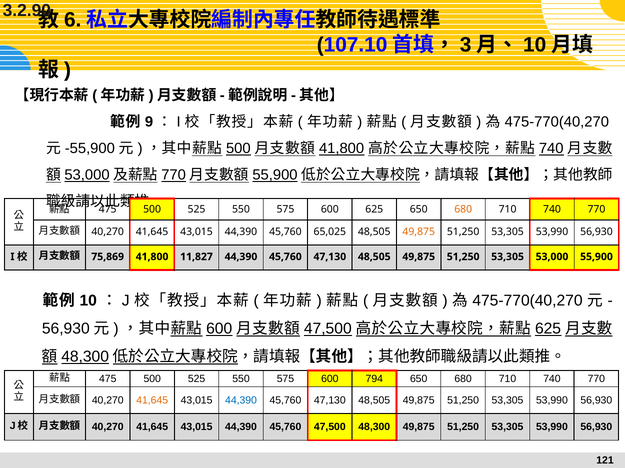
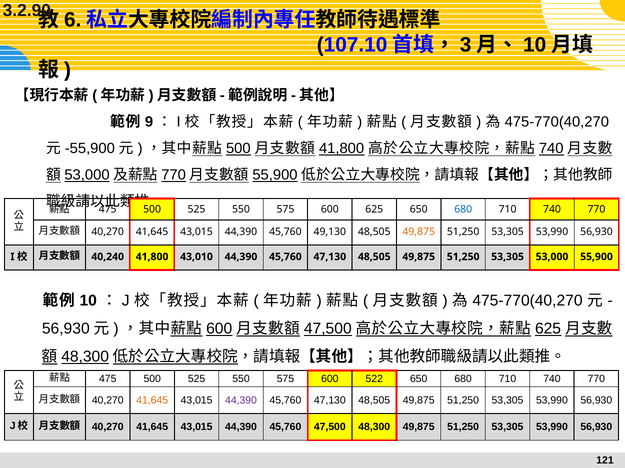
680 at (463, 210) colour: orange -> blue
65,025: 65,025 -> 49,130
75,869: 75,869 -> 40,240
11,827: 11,827 -> 43,010
794: 794 -> 522
44,390 at (241, 401) colour: blue -> purple
